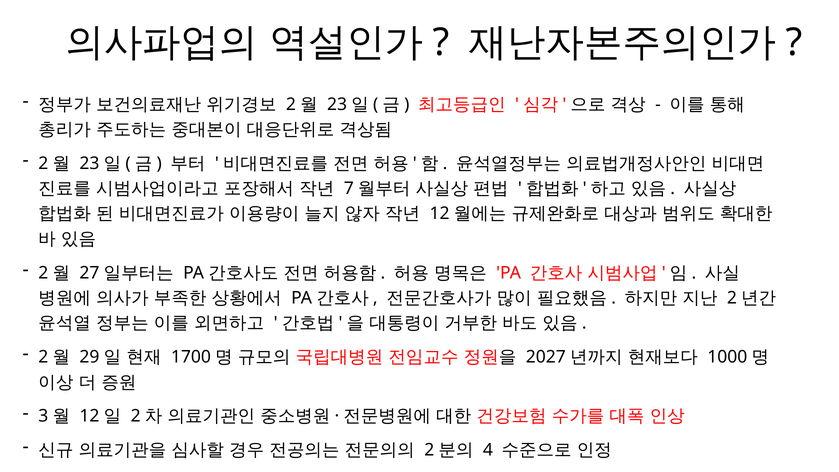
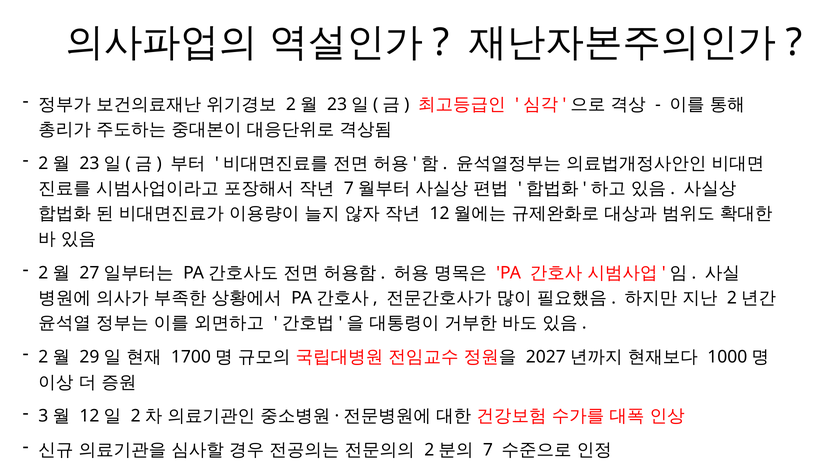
4: 4 -> 7
